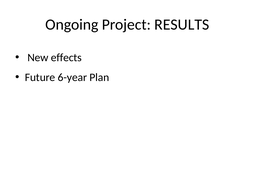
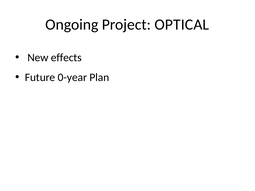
RESULTS: RESULTS -> OPTICAL
6-year: 6-year -> 0-year
